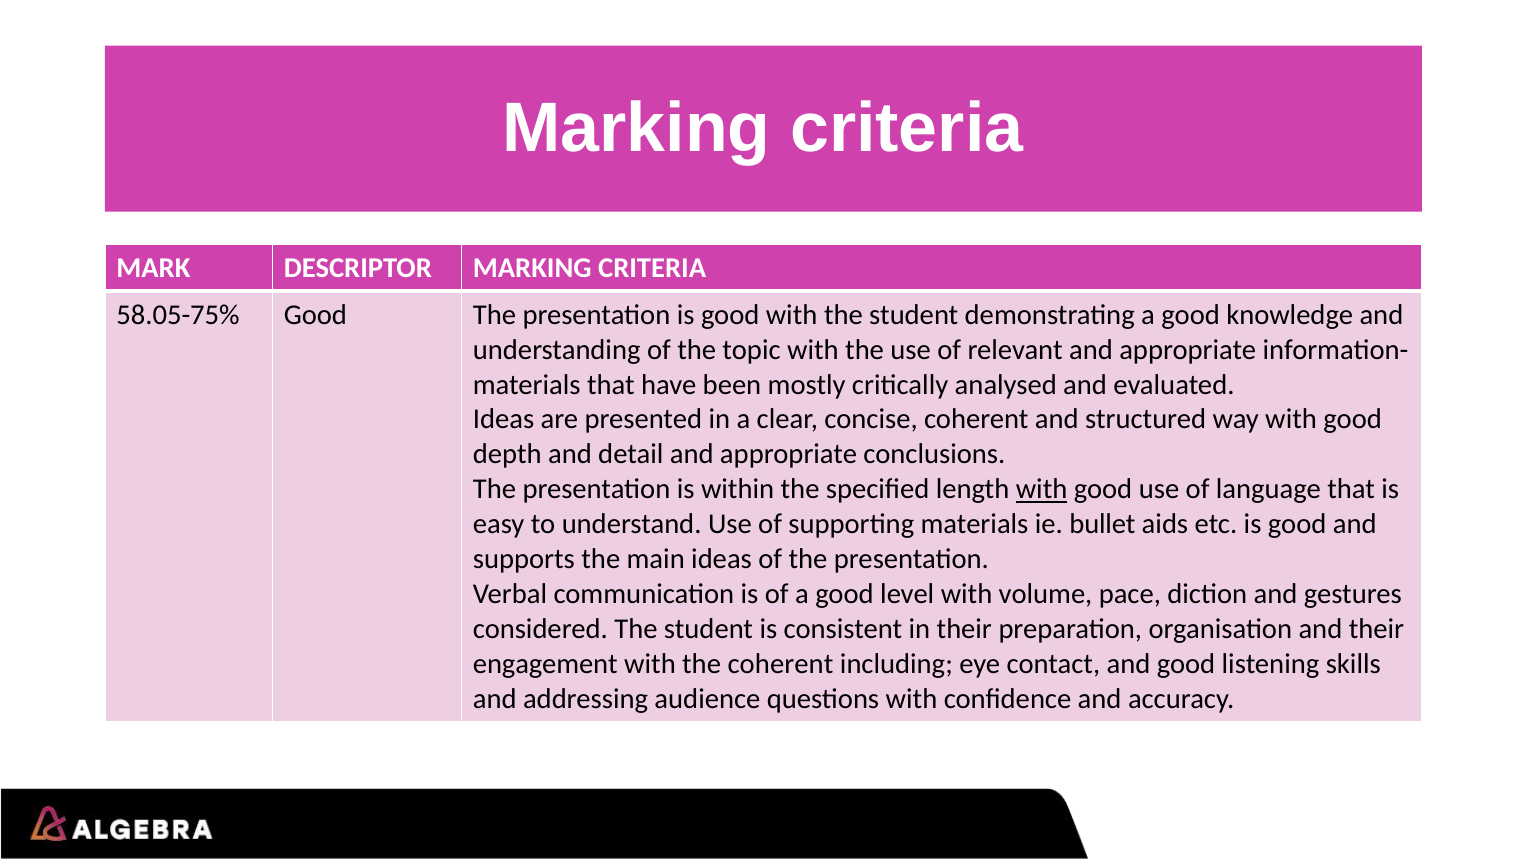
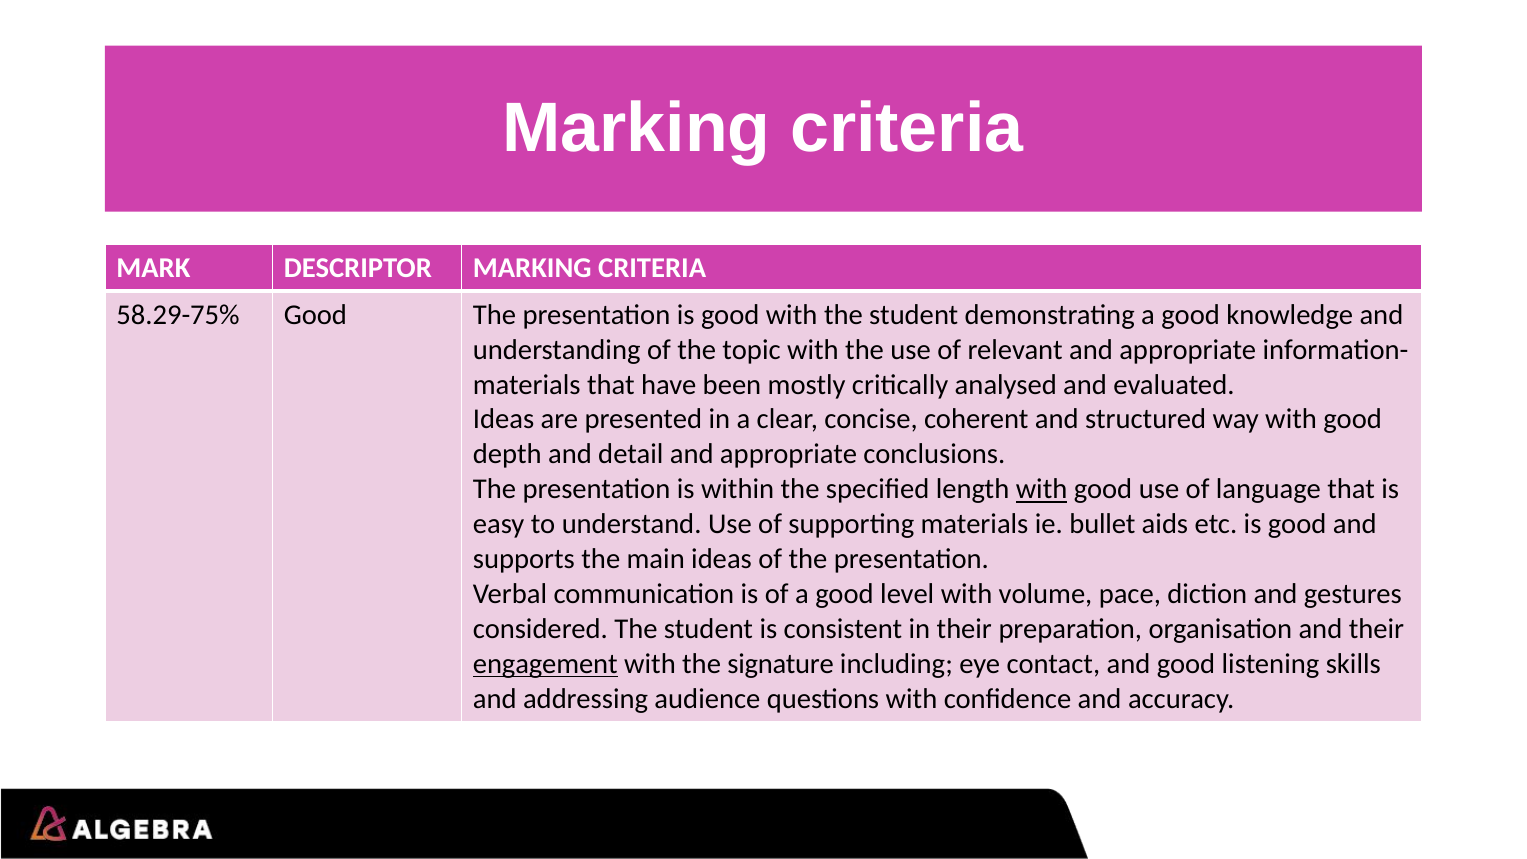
58.05-75%: 58.05-75% -> 58.29-75%
engagement underline: none -> present
the coherent: coherent -> signature
